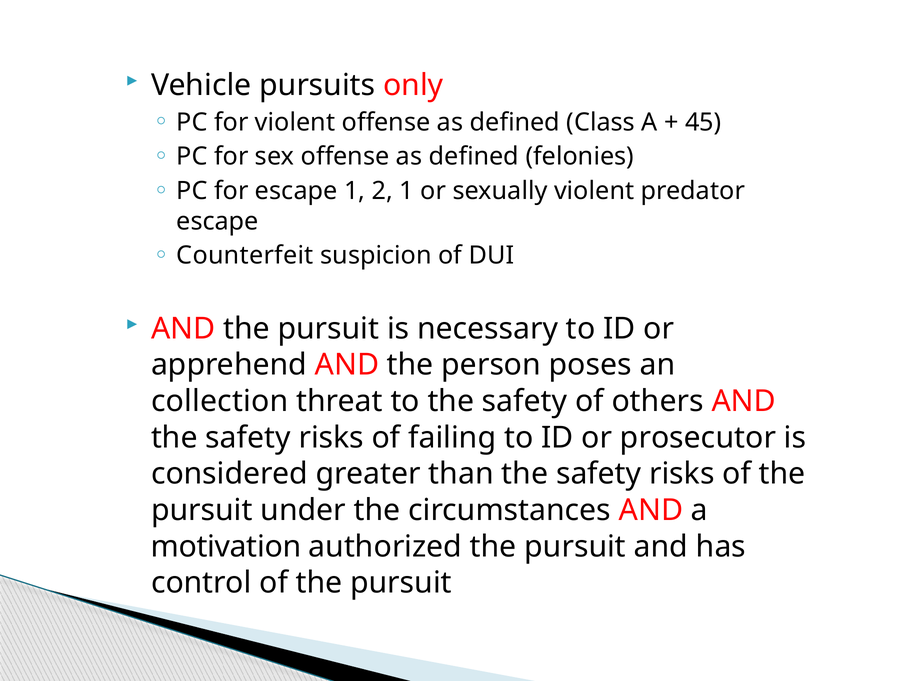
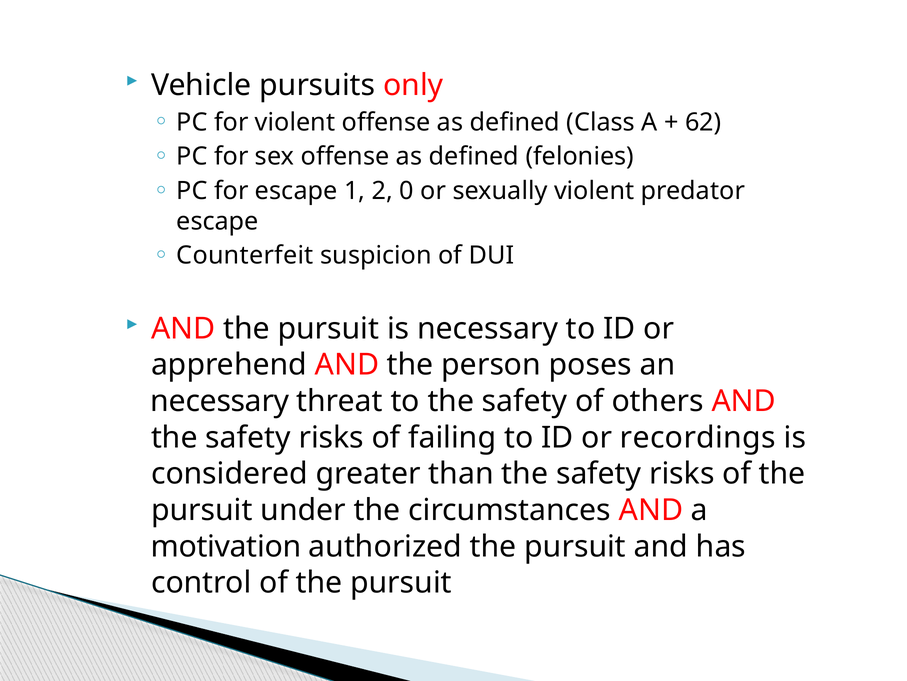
45: 45 -> 62
2 1: 1 -> 0
collection at (220, 401): collection -> necessary
prosecutor: prosecutor -> recordings
